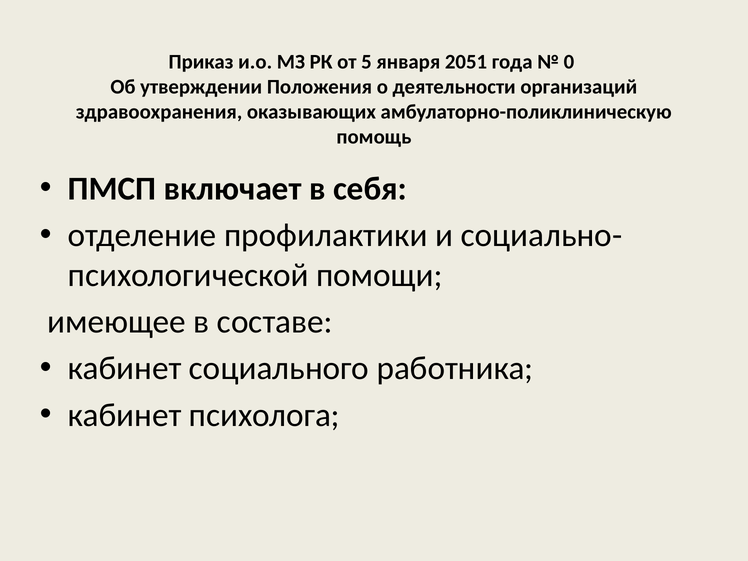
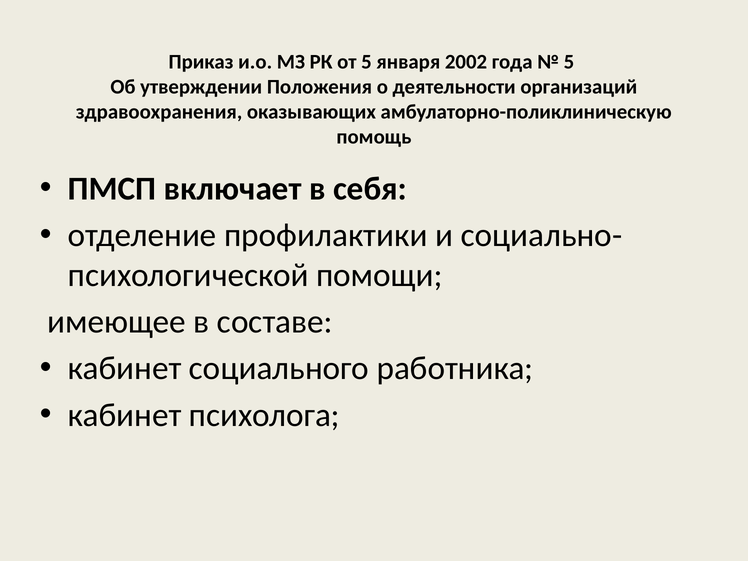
2051: 2051 -> 2002
0 at (569, 62): 0 -> 5
